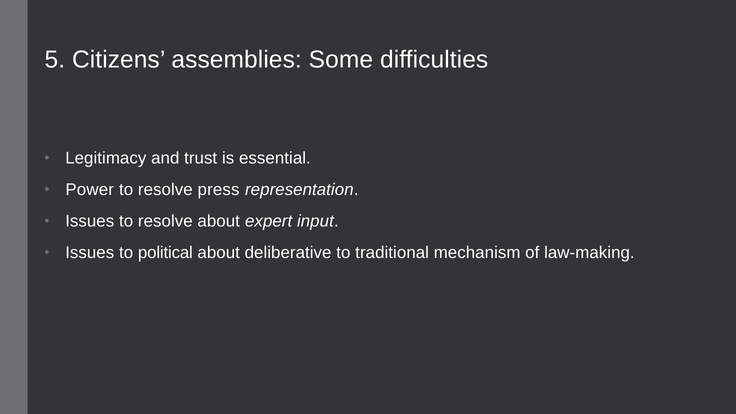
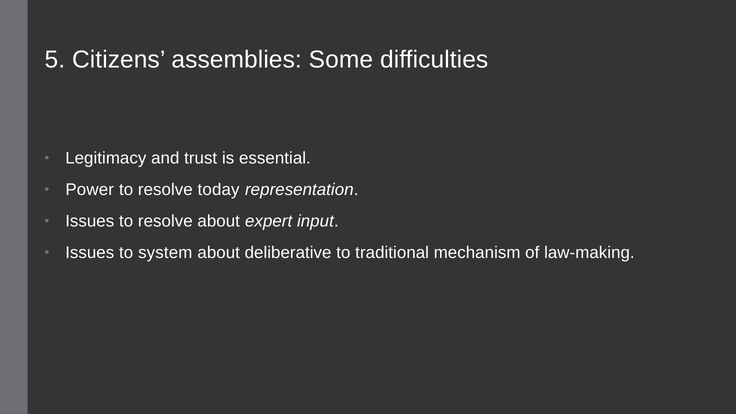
press: press -> today
political: political -> system
